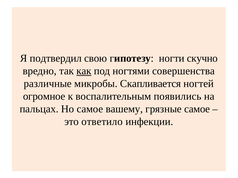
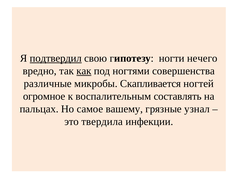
подтвердил underline: none -> present
скучно: скучно -> нечего
появились: появились -> составлять
грязные самое: самое -> узнал
ответило: ответило -> твердила
